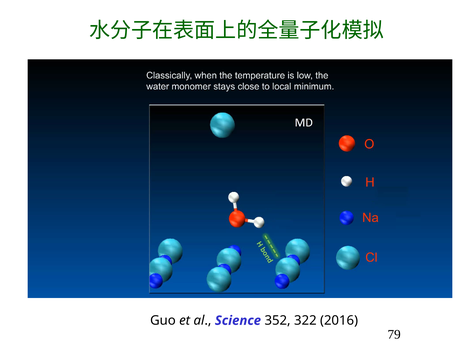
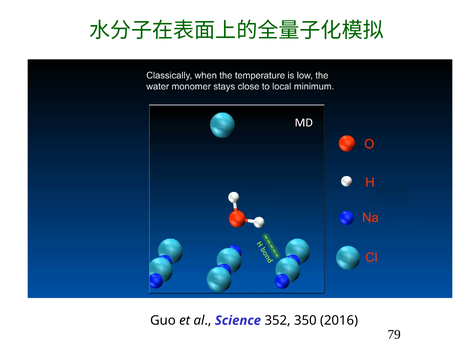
322: 322 -> 350
